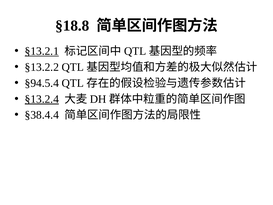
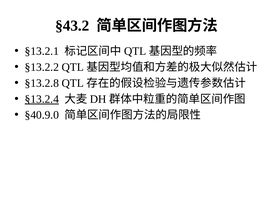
§18.8: §18.8 -> §43.2
§13.2.1 underline: present -> none
§94.5.4: §94.5.4 -> §13.2.8
§38.4.4: §38.4.4 -> §40.9.0
